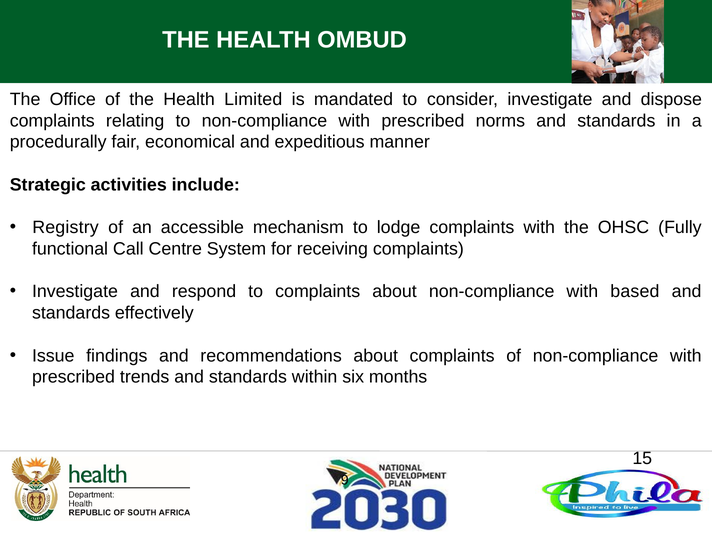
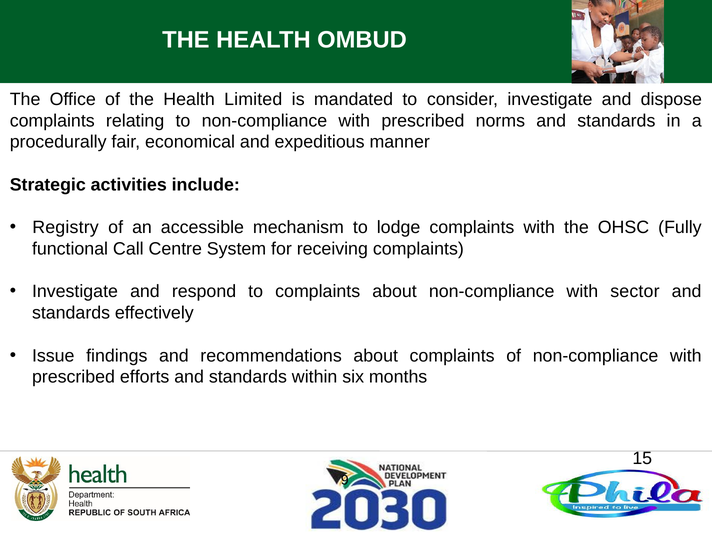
based: based -> sector
trends: trends -> efforts
